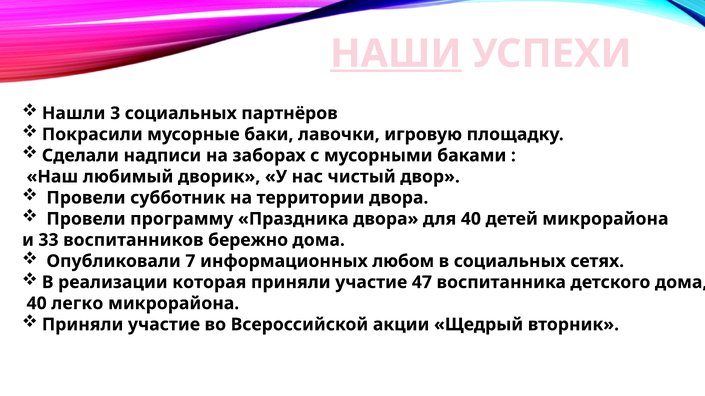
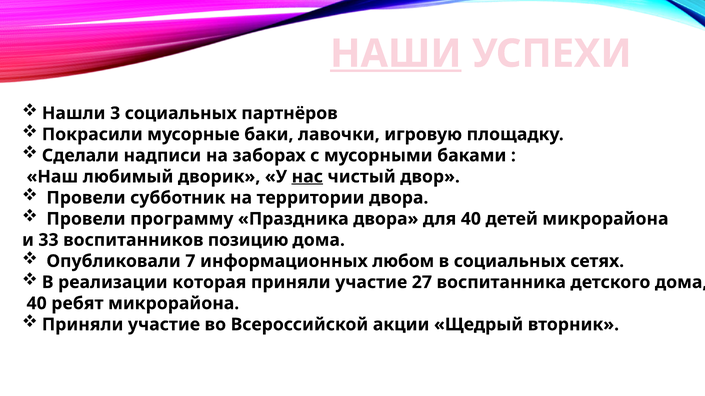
нас underline: none -> present
бережно: бережно -> позицию
47: 47 -> 27
легко: легко -> ребят
